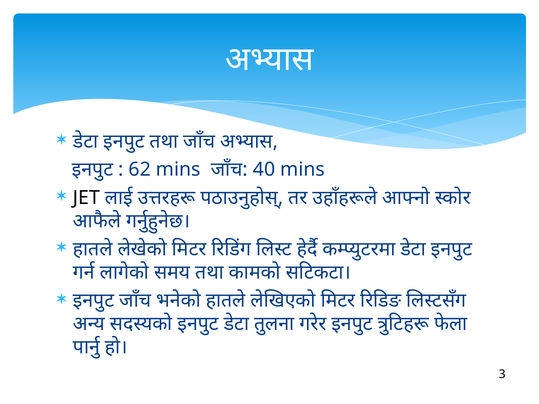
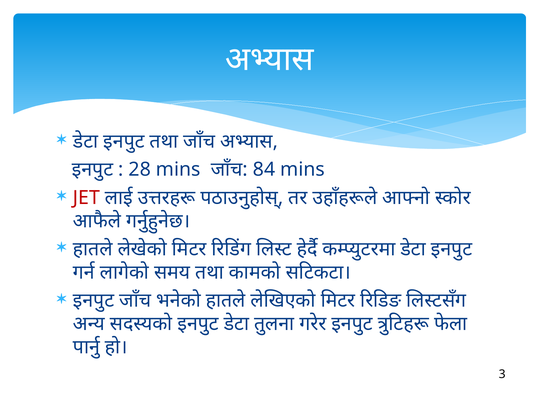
62: 62 -> 28
40: 40 -> 84
JET colour: black -> red
